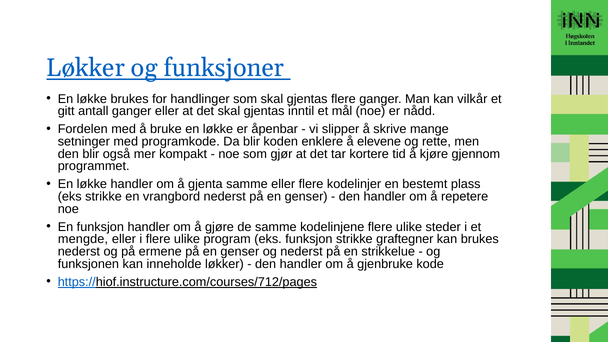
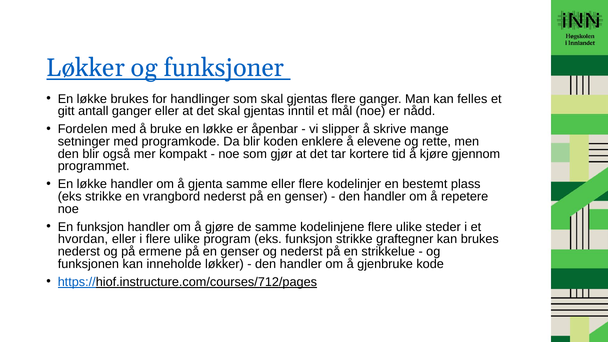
vilkår: vilkår -> felles
mengde: mengde -> hvordan
